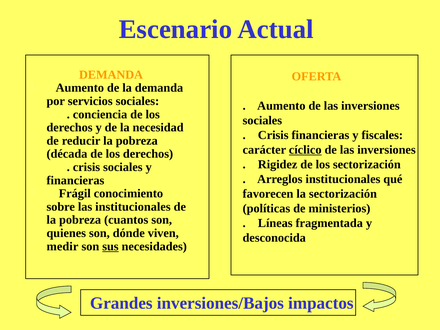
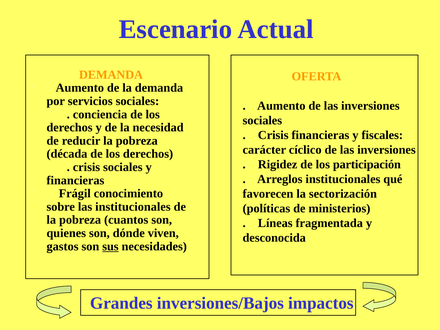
cíclico underline: present -> none
los sectorización: sectorización -> participación
medir: medir -> gastos
